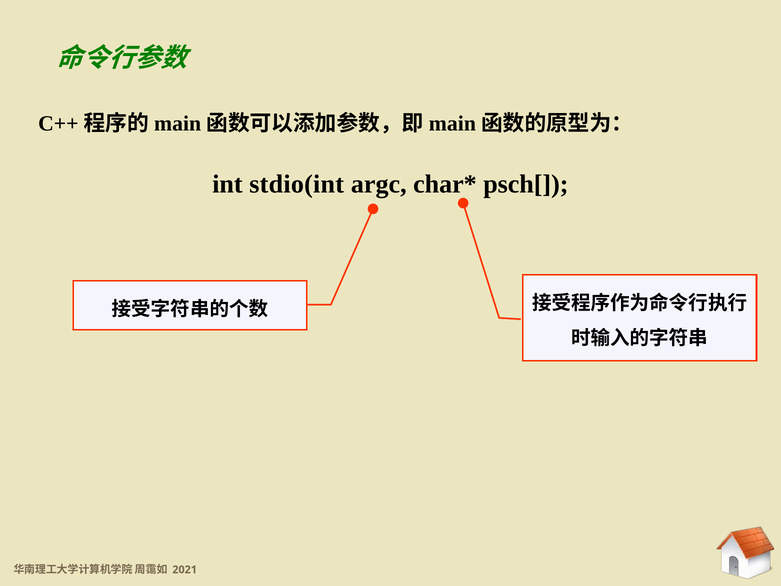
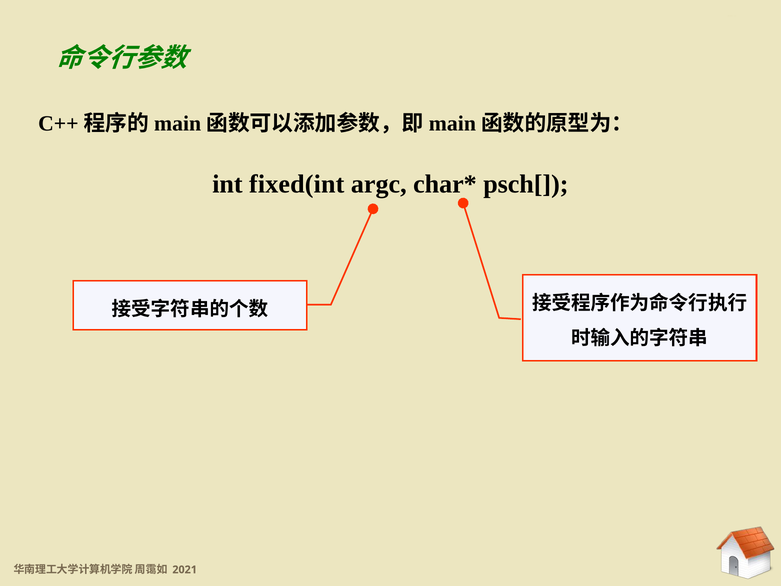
stdio(int: stdio(int -> fixed(int
